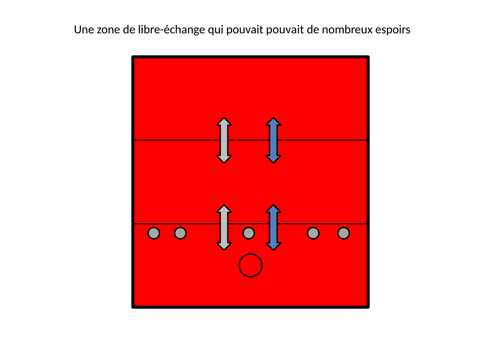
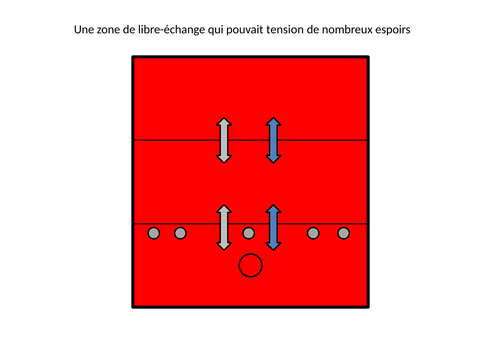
pouvait pouvait: pouvait -> tension
